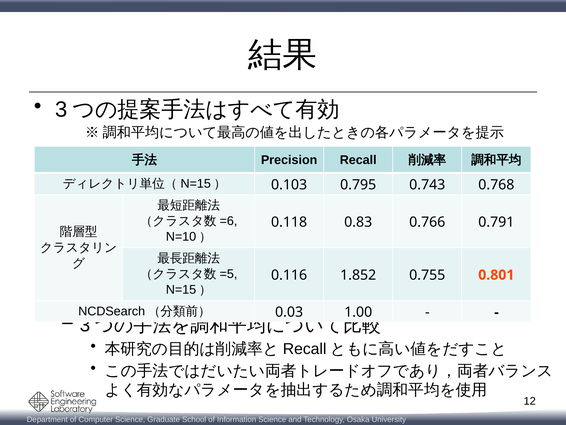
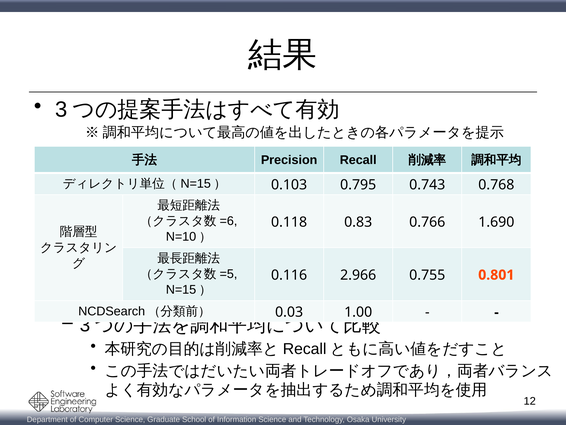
0.791: 0.791 -> 1.690
1.852: 1.852 -> 2.966
